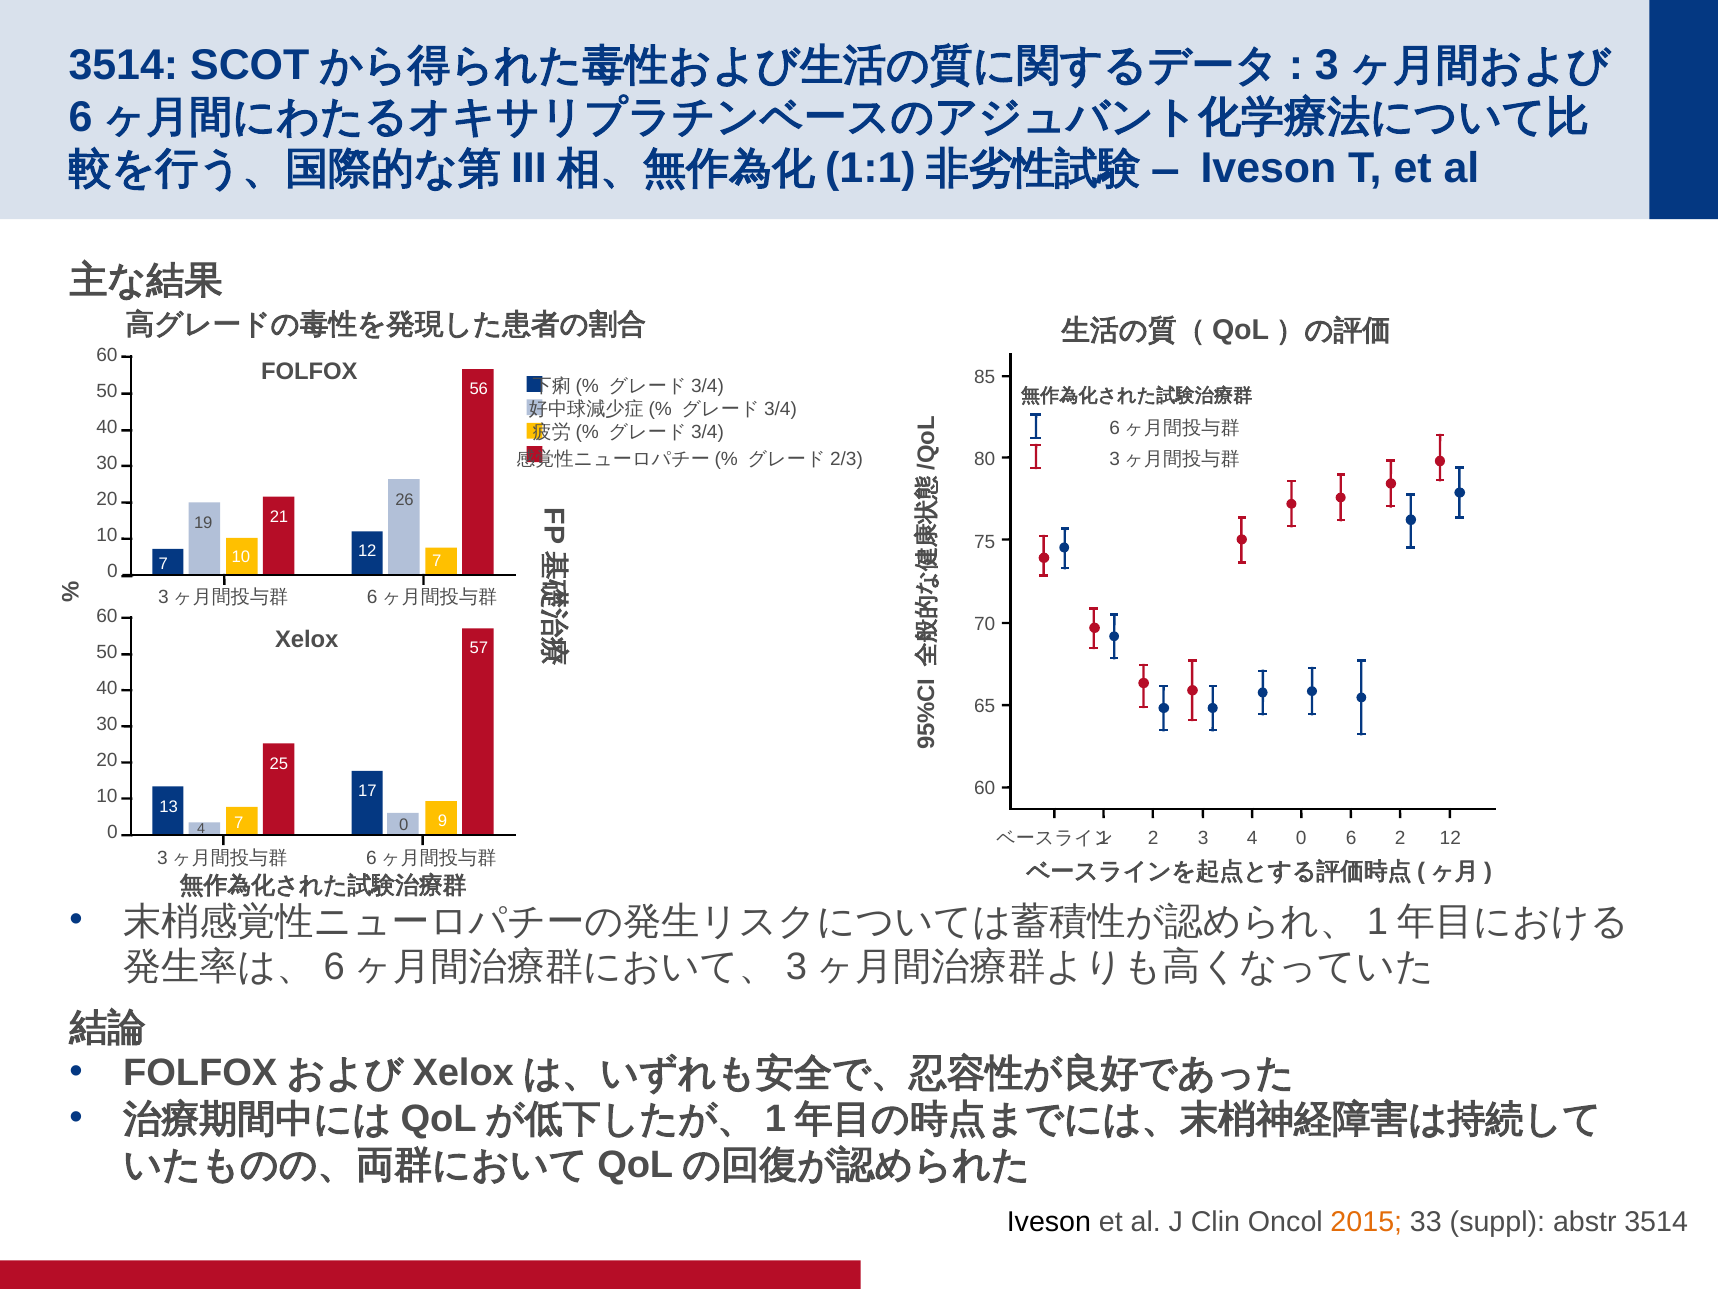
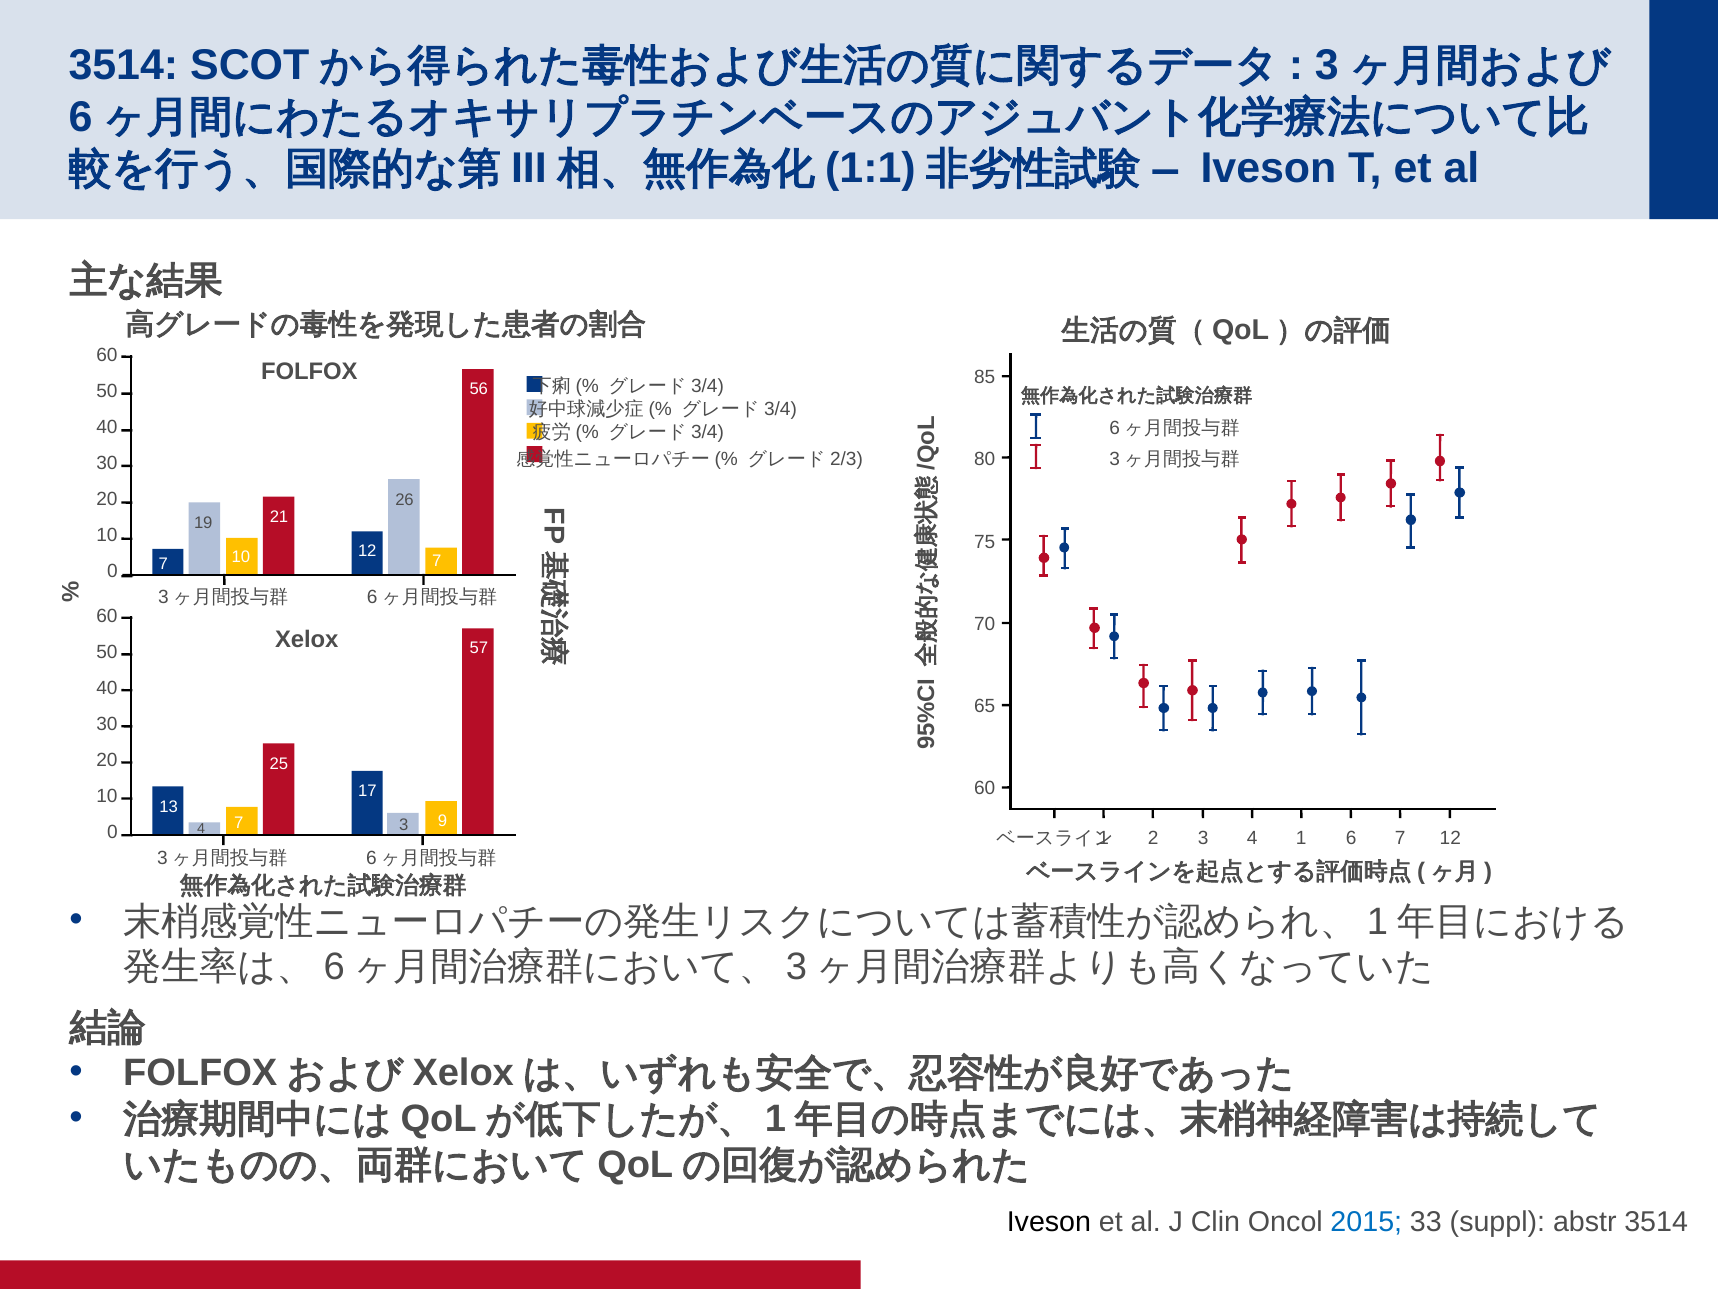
7 0: 0 -> 3
4 0: 0 -> 1
2 at (1400, 838): 2 -> 7
2015 colour: orange -> blue
